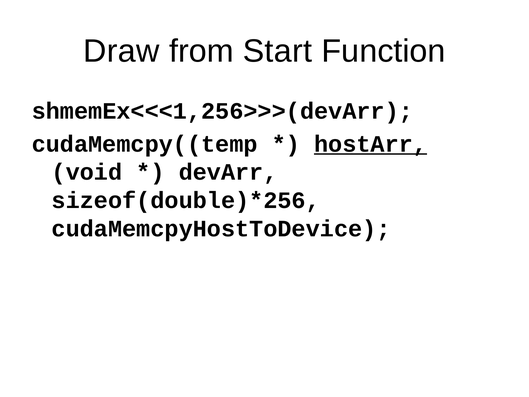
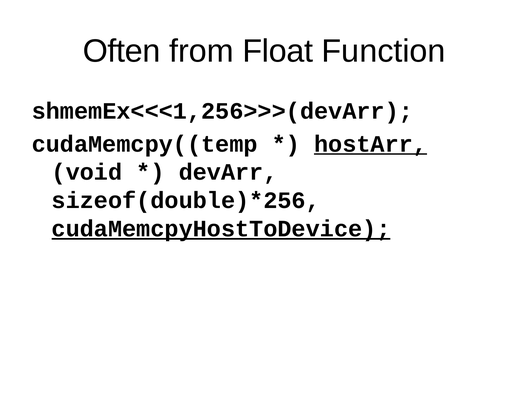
Draw: Draw -> Often
Start: Start -> Float
cudaMemcpyHostToDevice underline: none -> present
